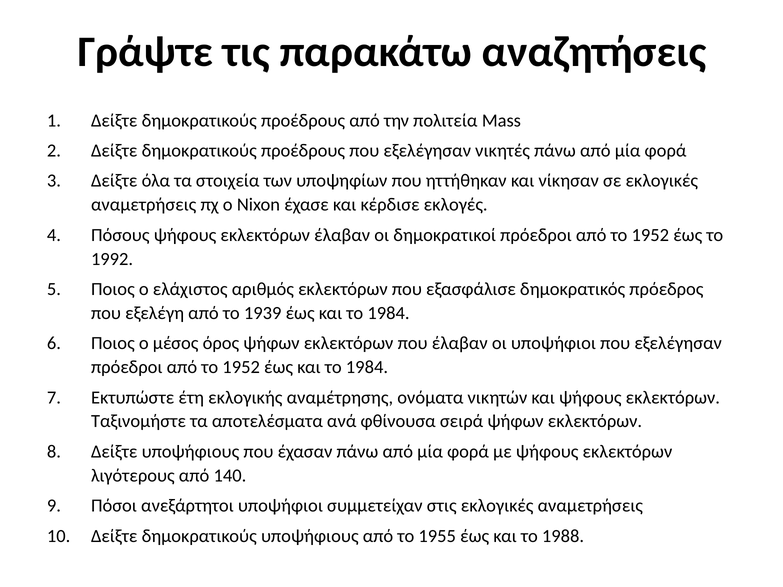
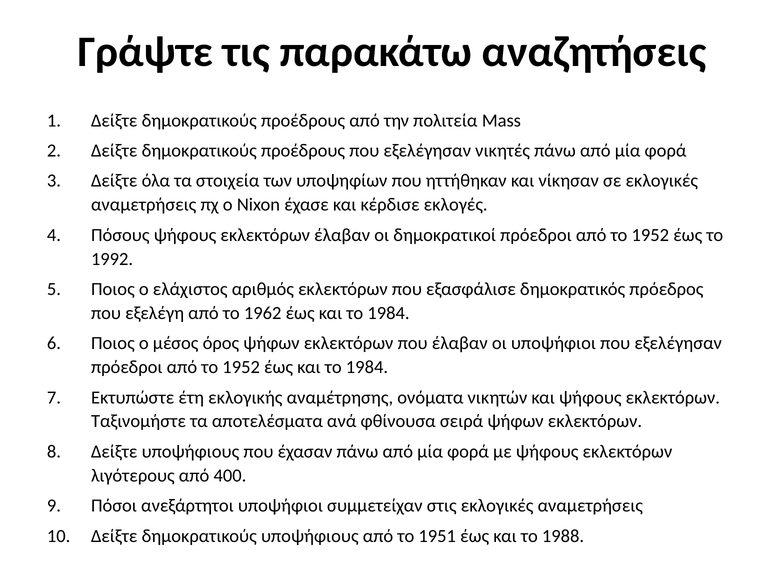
1939: 1939 -> 1962
140: 140 -> 400
1955: 1955 -> 1951
